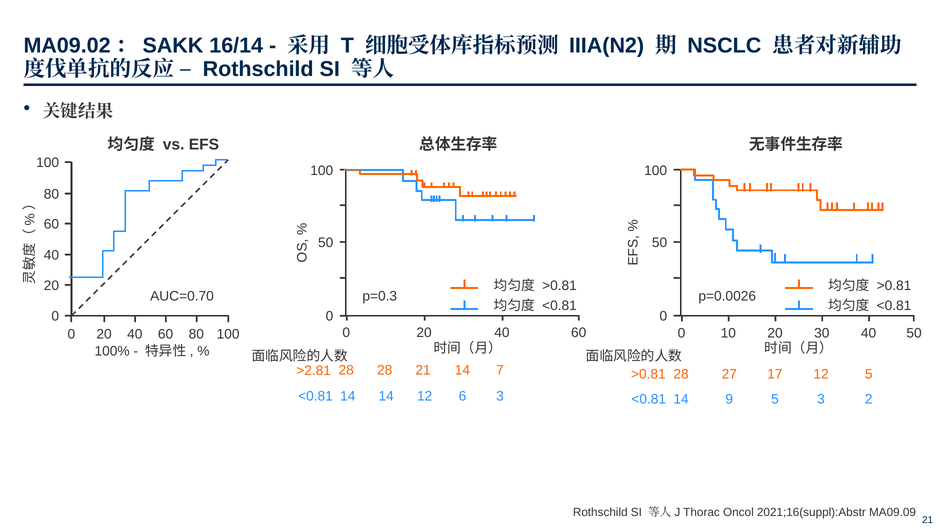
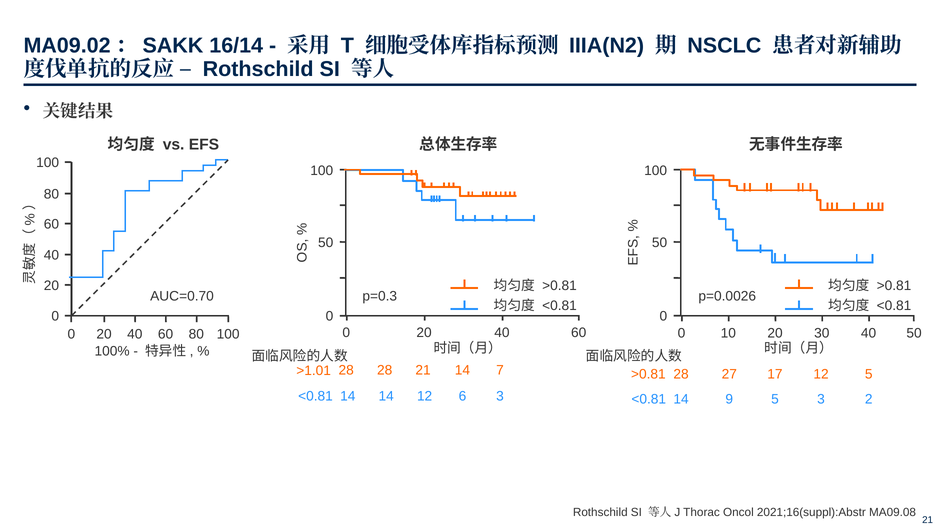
>2.81: >2.81 -> >1.01
MA09.09: MA09.09 -> MA09.08
